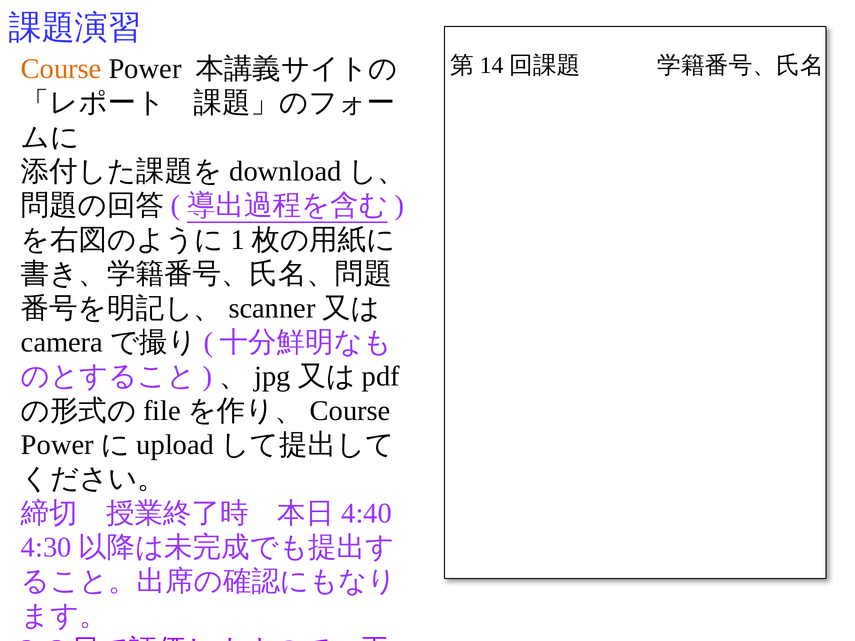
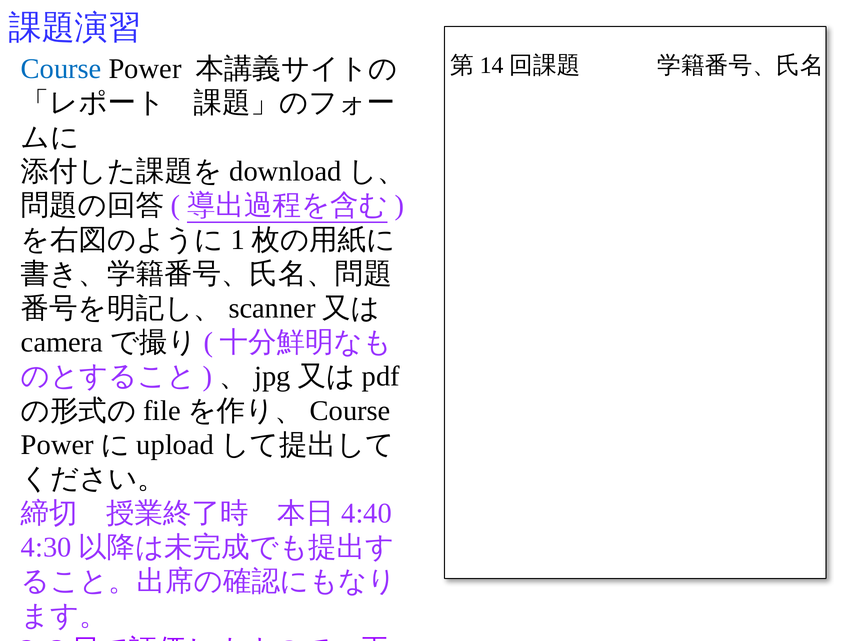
Course colour: orange -> blue
